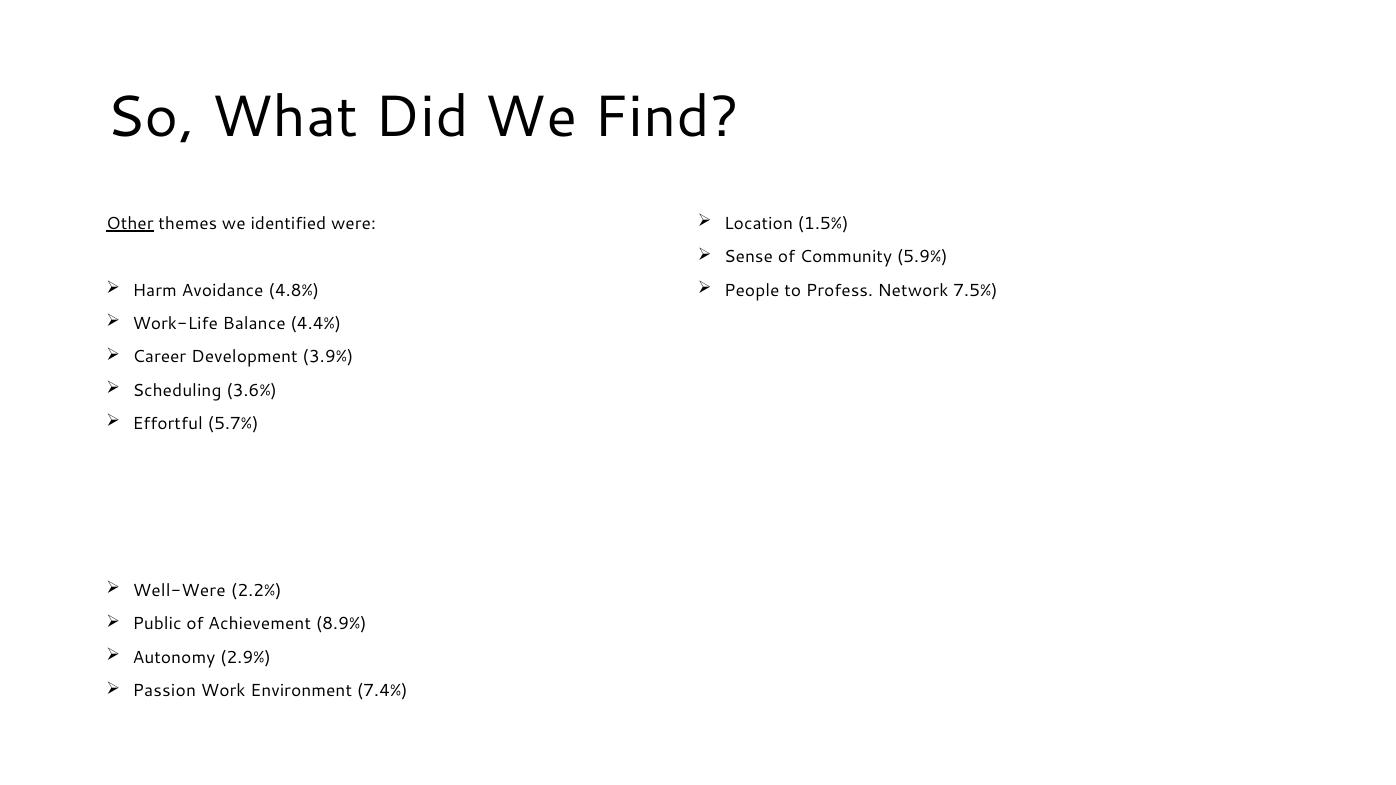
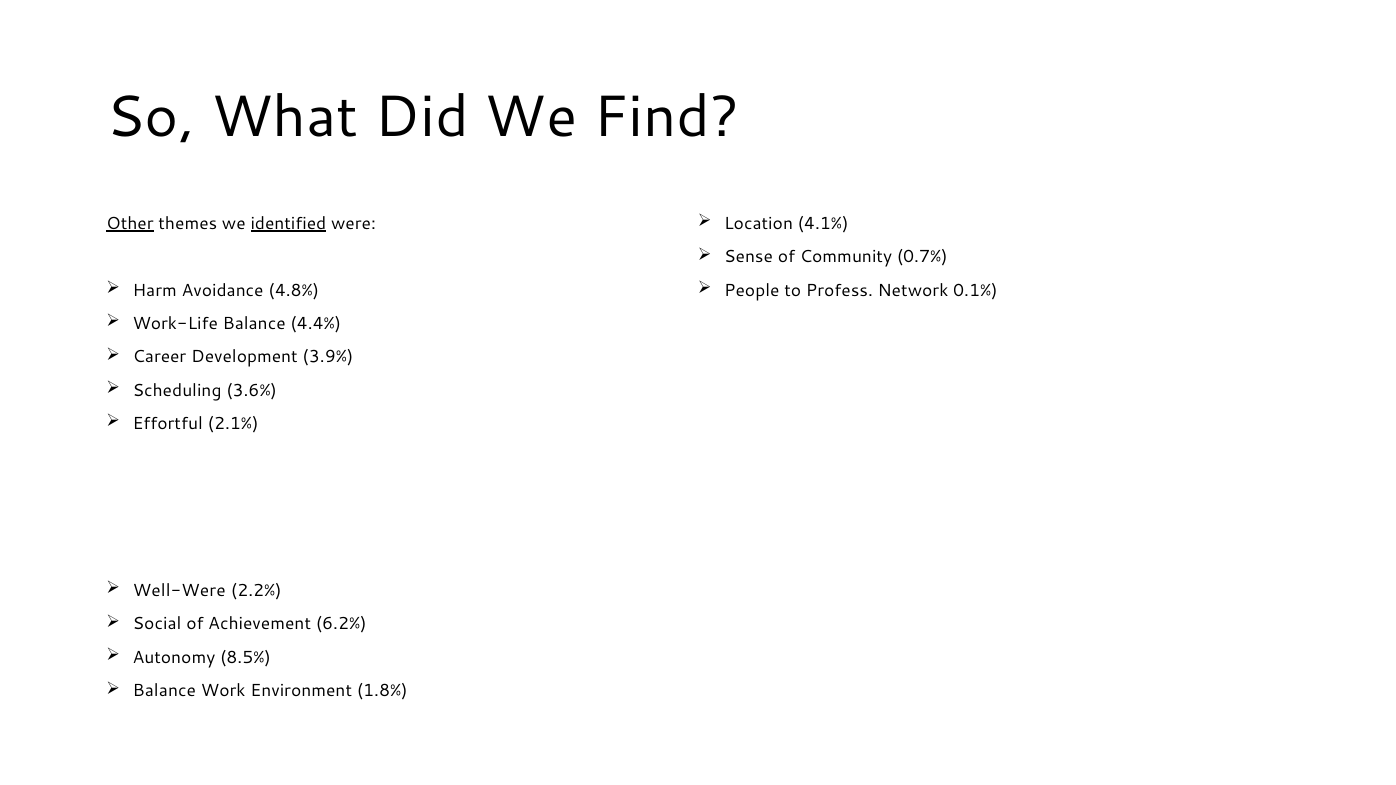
1.5%: 1.5% -> 4.1%
identified underline: none -> present
5.9%: 5.9% -> 0.7%
7.5%: 7.5% -> 0.1%
5.7%: 5.7% -> 2.1%
Public: Public -> Social
8.9%: 8.9% -> 6.2%
2.9%: 2.9% -> 8.5%
Passion at (164, 691): Passion -> Balance
7.4%: 7.4% -> 1.8%
